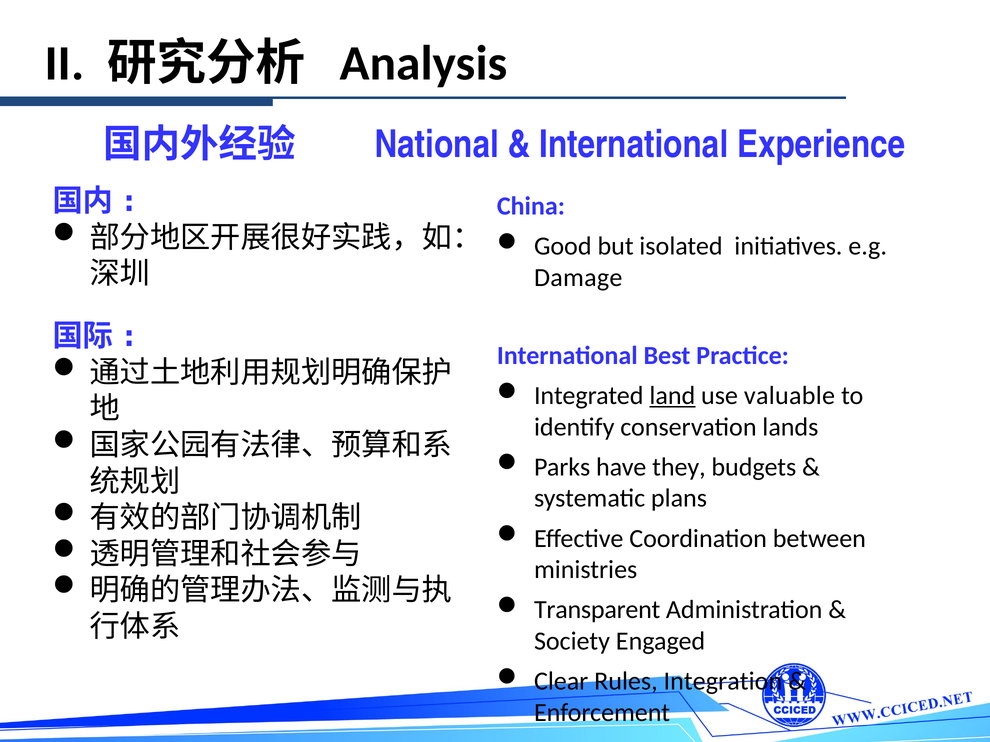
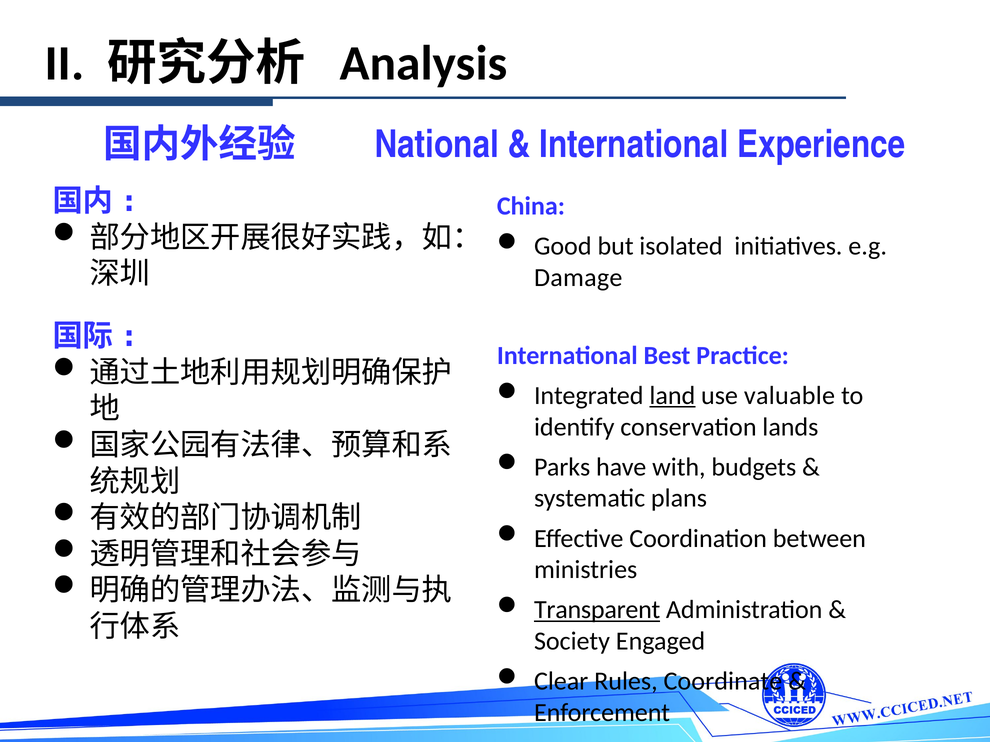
they: they -> with
Transparent underline: none -> present
Integration: Integration -> Coordinate
